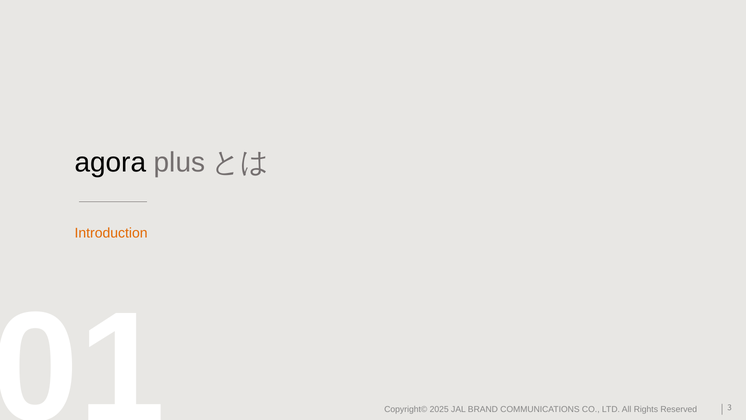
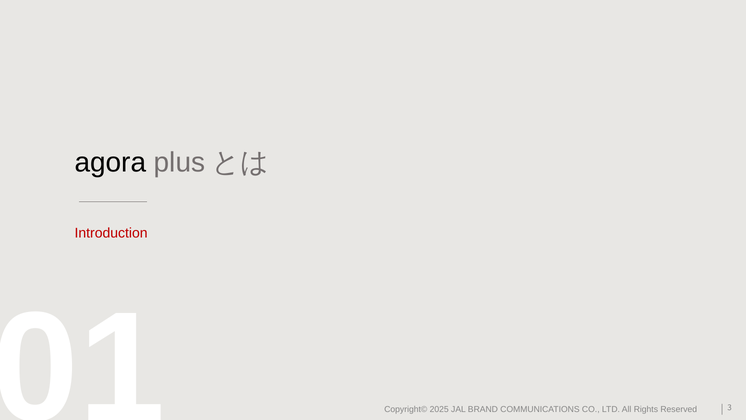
Introduction colour: orange -> red
